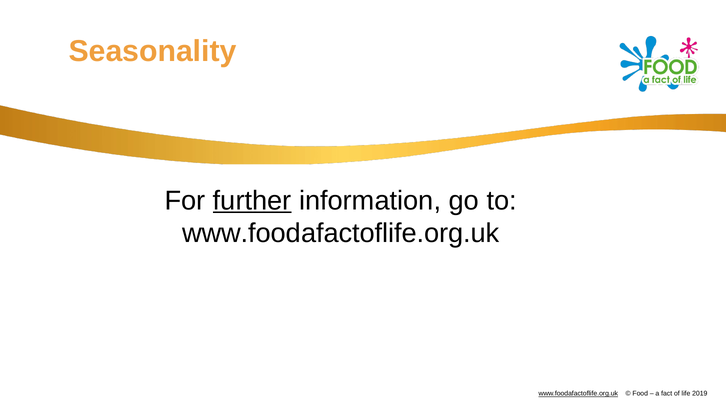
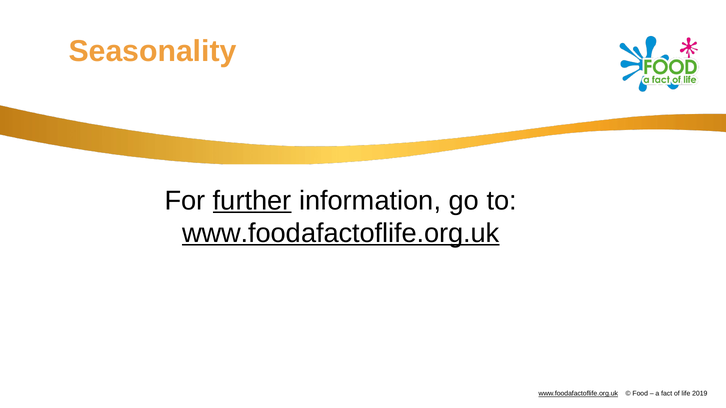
www.foodafactoflife.org.uk at (341, 233) underline: none -> present
